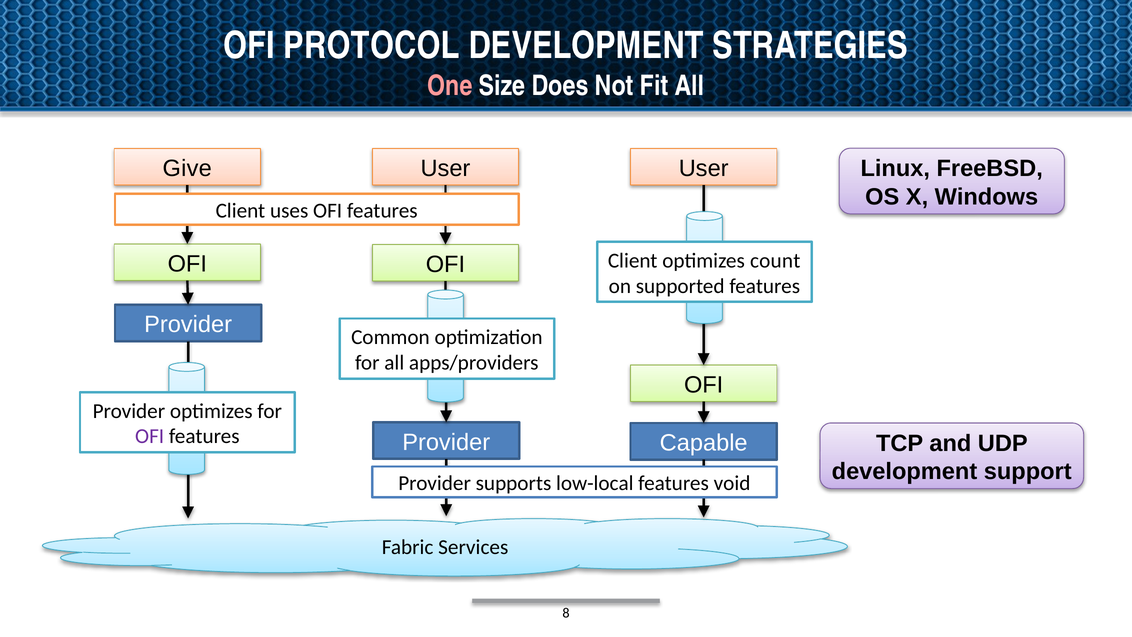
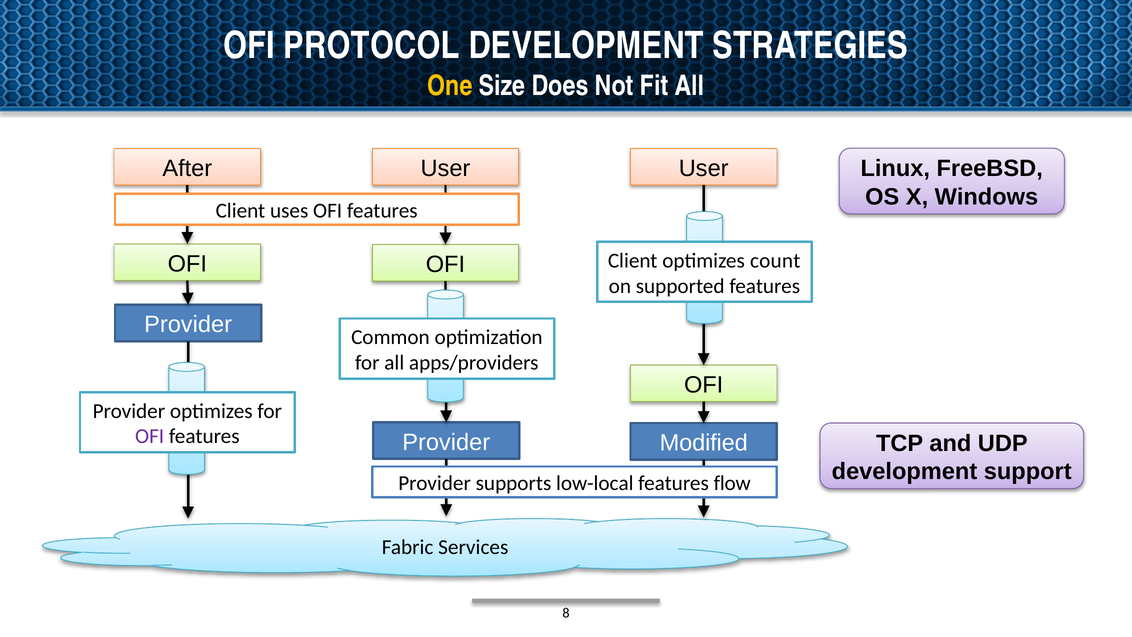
One colour: pink -> yellow
Give: Give -> After
Capable: Capable -> Modified
void: void -> flow
